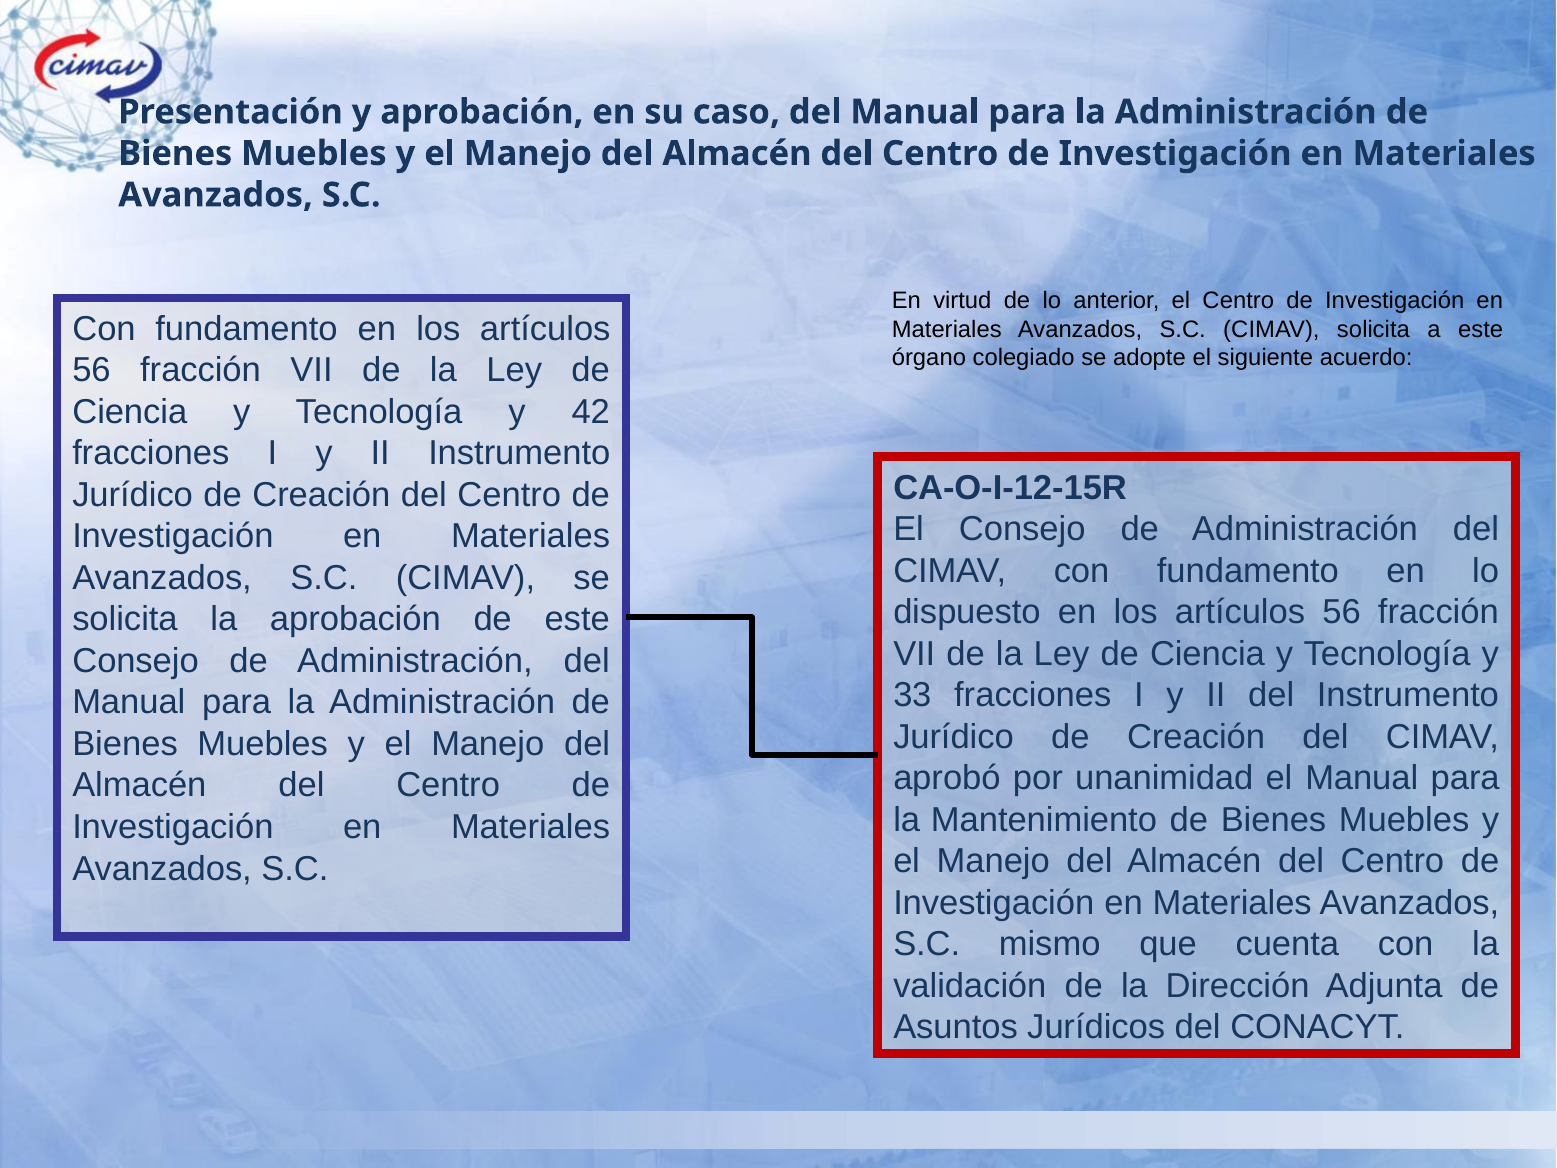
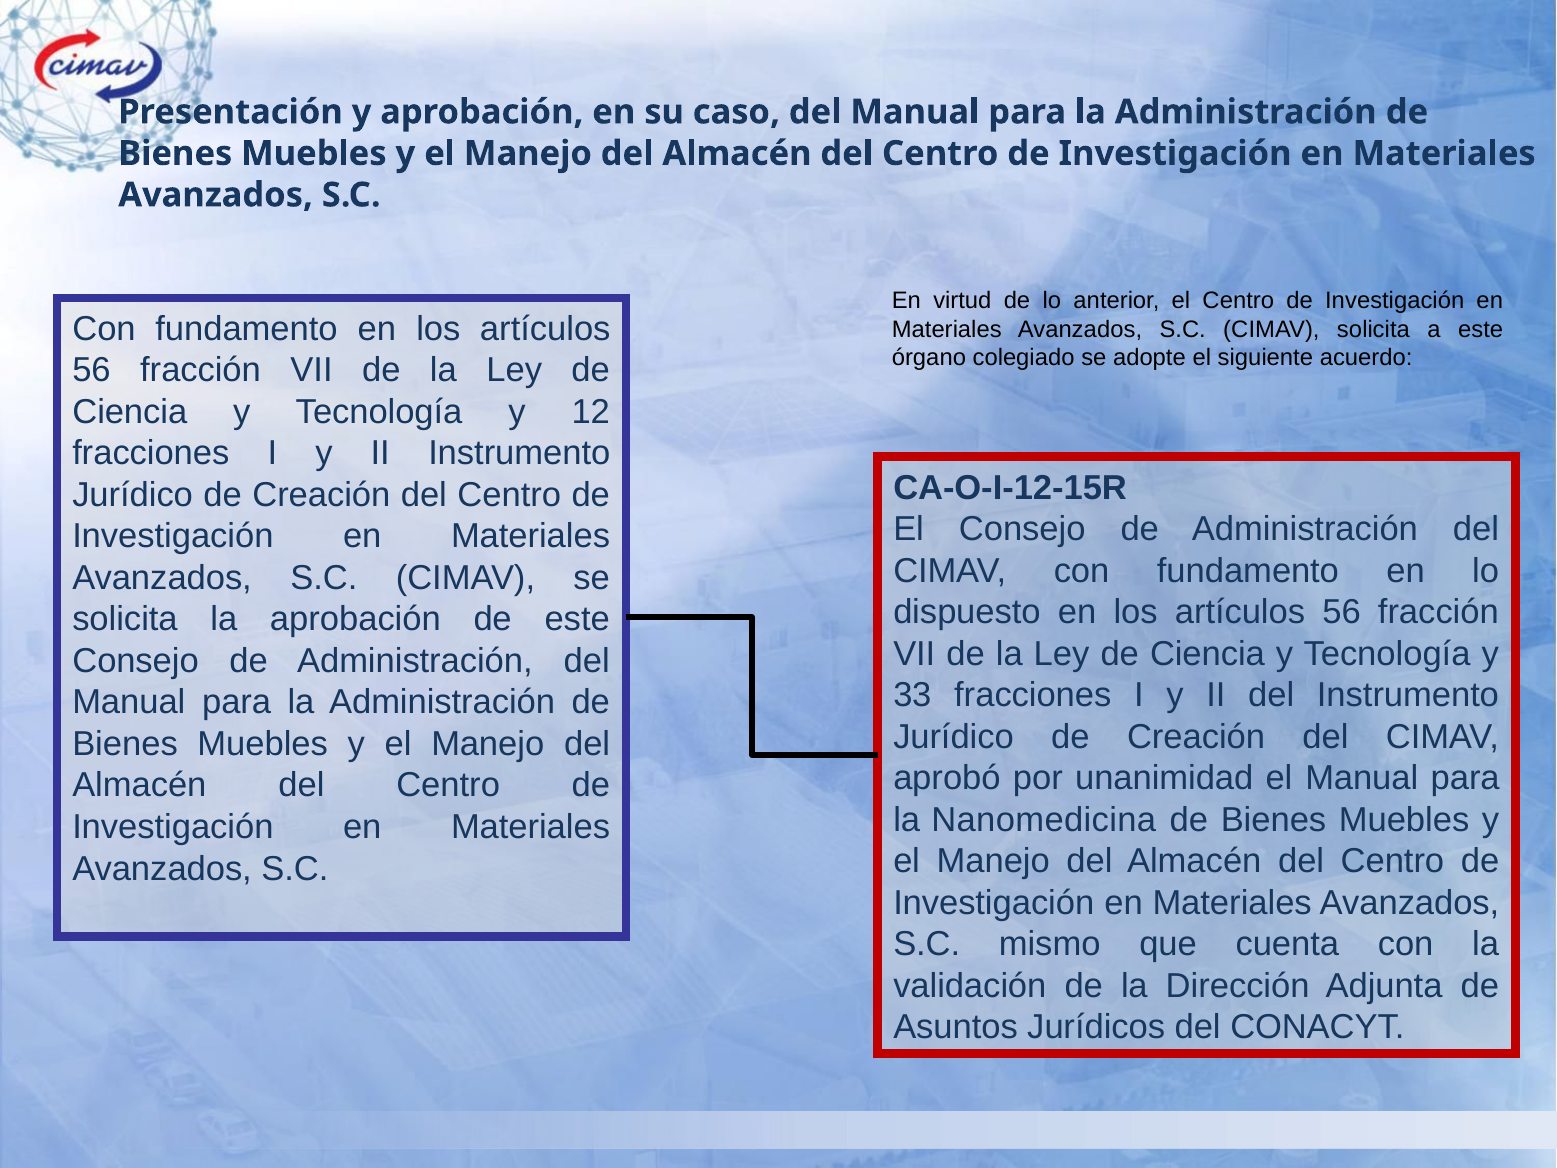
42: 42 -> 12
Mantenimiento: Mantenimiento -> Nanomedicina
